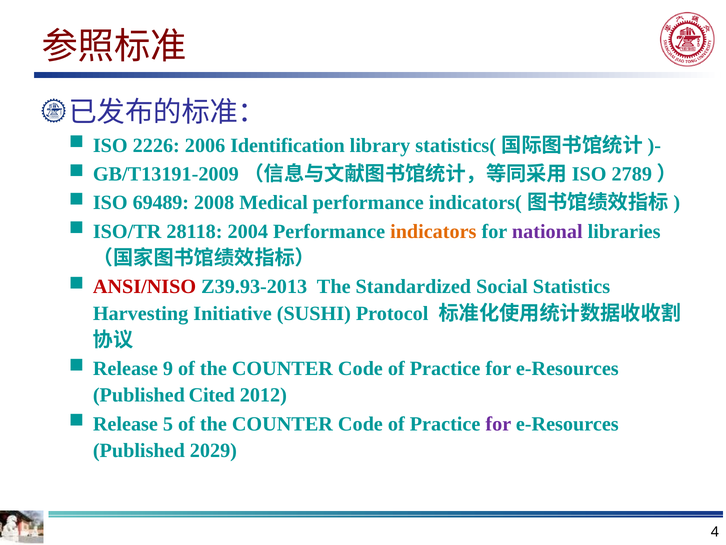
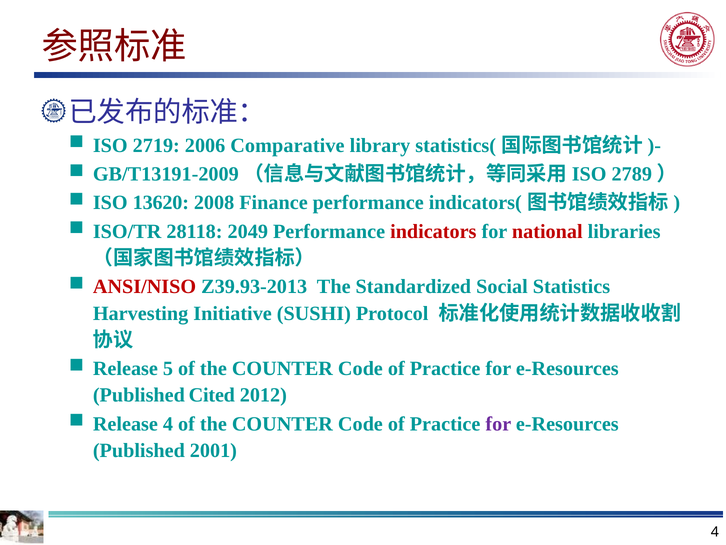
2226: 2226 -> 2719
Identification: Identification -> Comparative
69489: 69489 -> 13620
Medical: Medical -> Finance
2004: 2004 -> 2049
indicators colour: orange -> red
national colour: purple -> red
9: 9 -> 5
Release 5: 5 -> 4
2029: 2029 -> 2001
